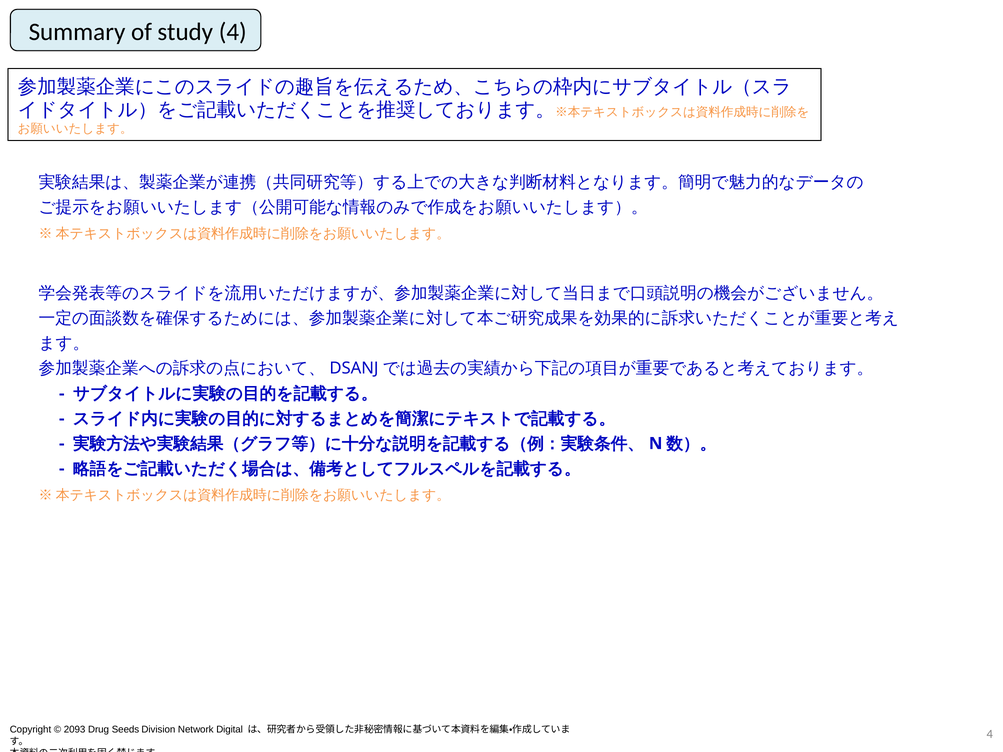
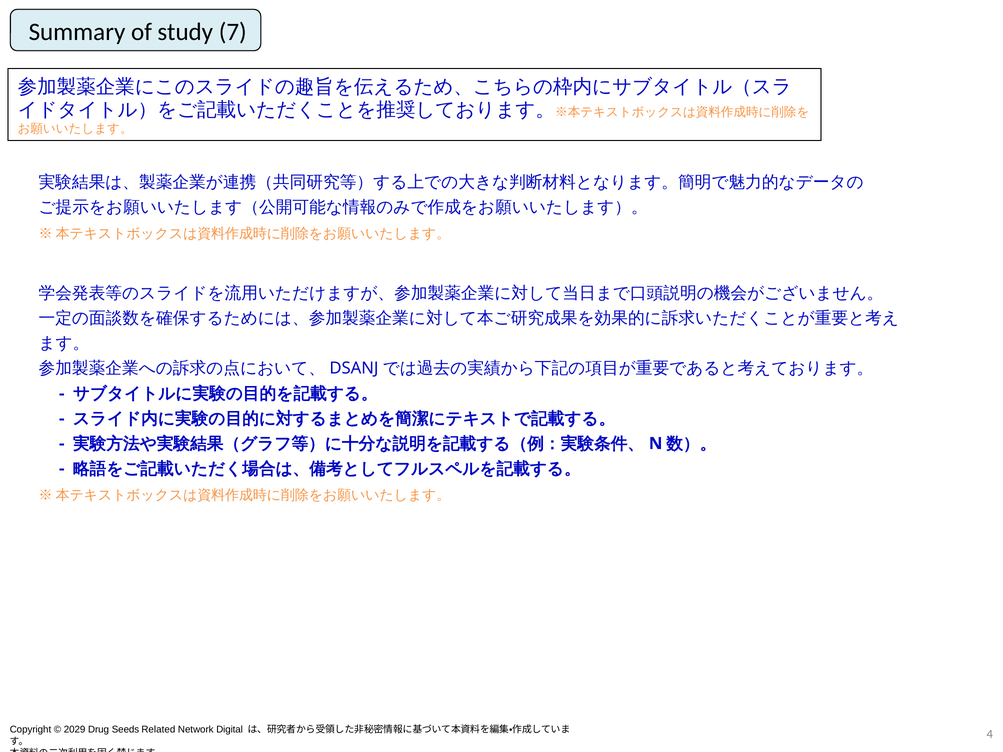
study 4: 4 -> 7
2093: 2093 -> 2029
Division: Division -> Related
